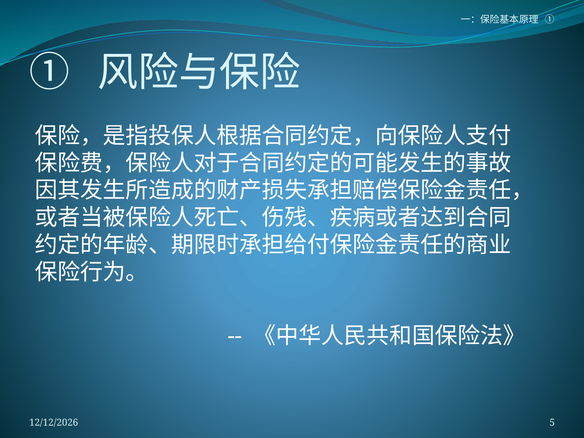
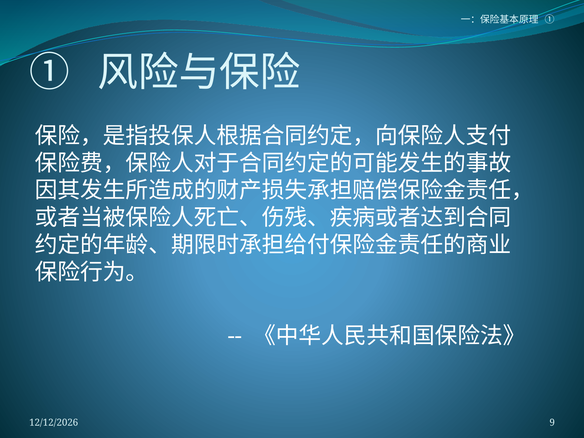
5: 5 -> 9
